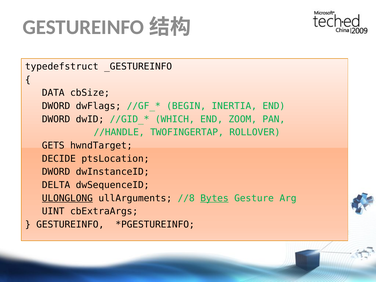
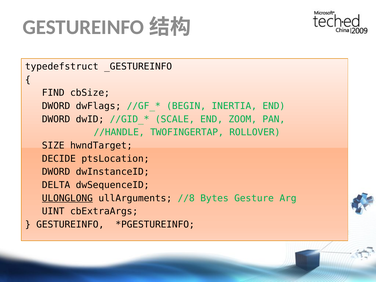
DATA: DATA -> FIND
WHICH: WHICH -> SCALE
GETS: GETS -> SIZE
Bytes underline: present -> none
